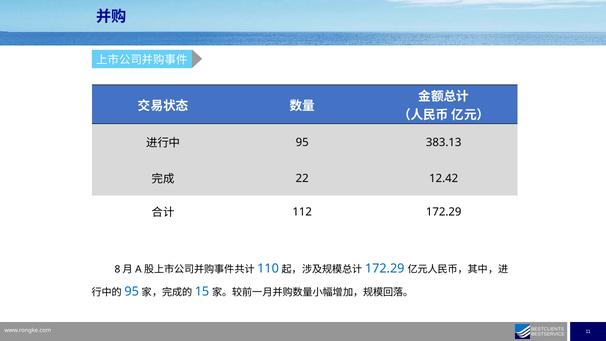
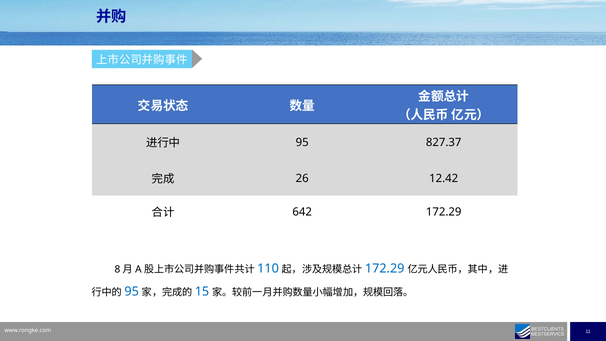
383.13: 383.13 -> 827.37
22: 22 -> 26
112: 112 -> 642
